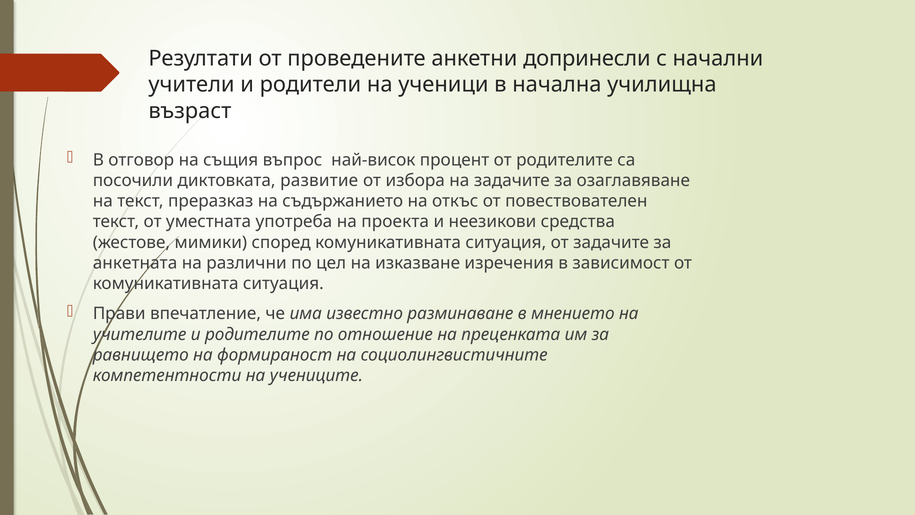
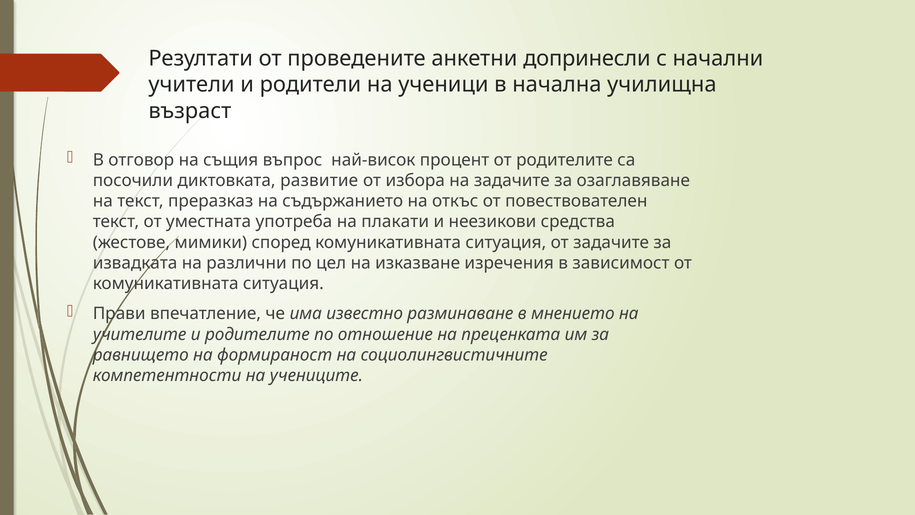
проекта: проекта -> плакати
анкетната: анкетната -> извадката
